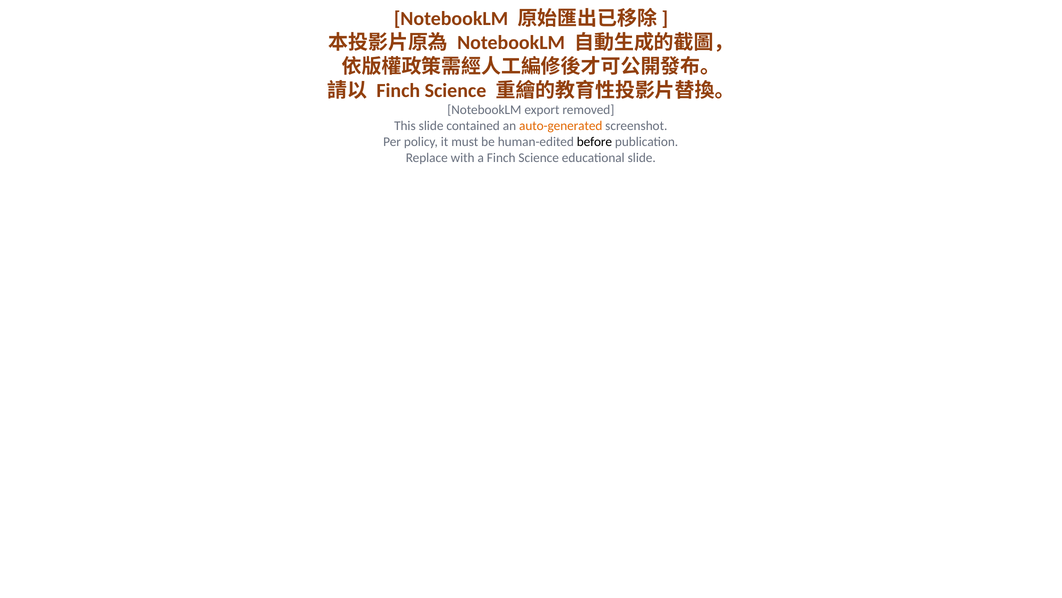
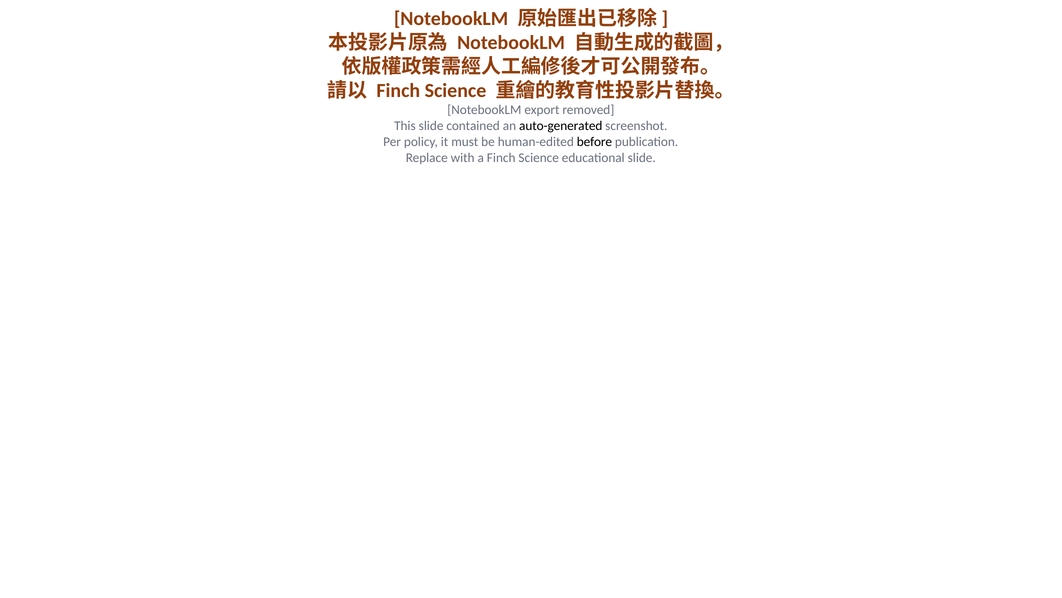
auto-generated colour: orange -> black
